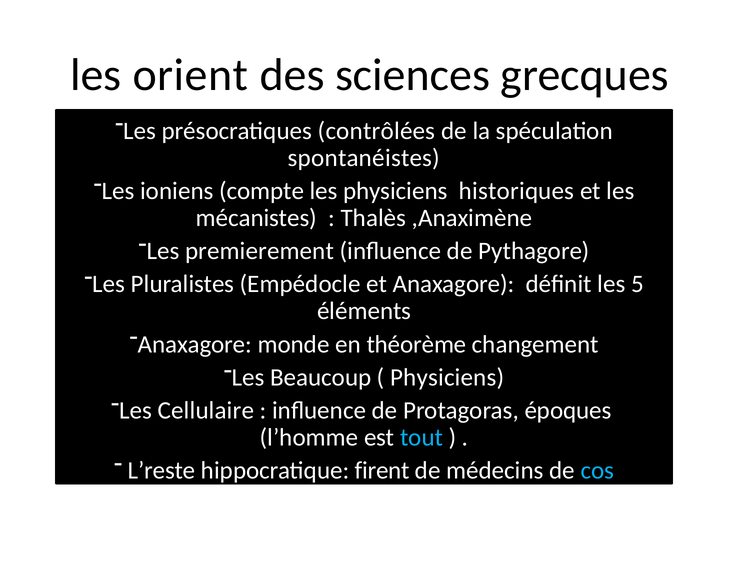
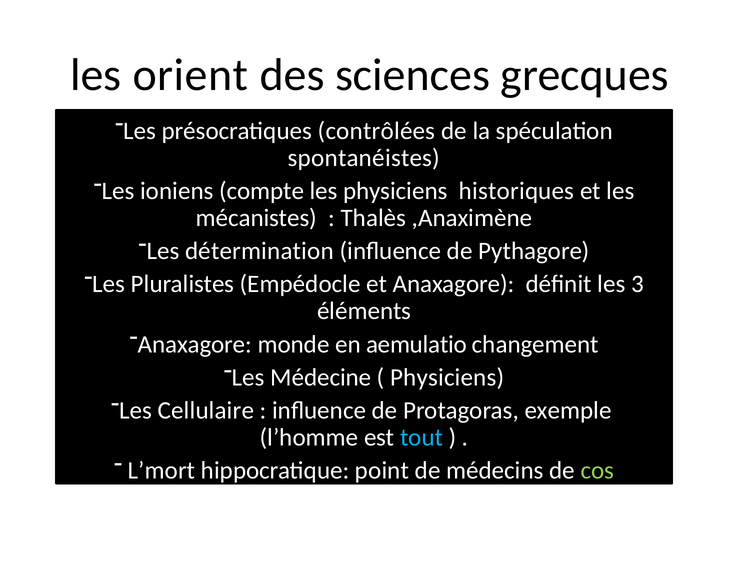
premierement: premierement -> détermination
5: 5 -> 3
théorème: théorème -> aemulatio
Beaucoup: Beaucoup -> Médecine
époques: époques -> exemple
L’reste: L’reste -> L’mort
firent: firent -> point
cos colour: light blue -> light green
